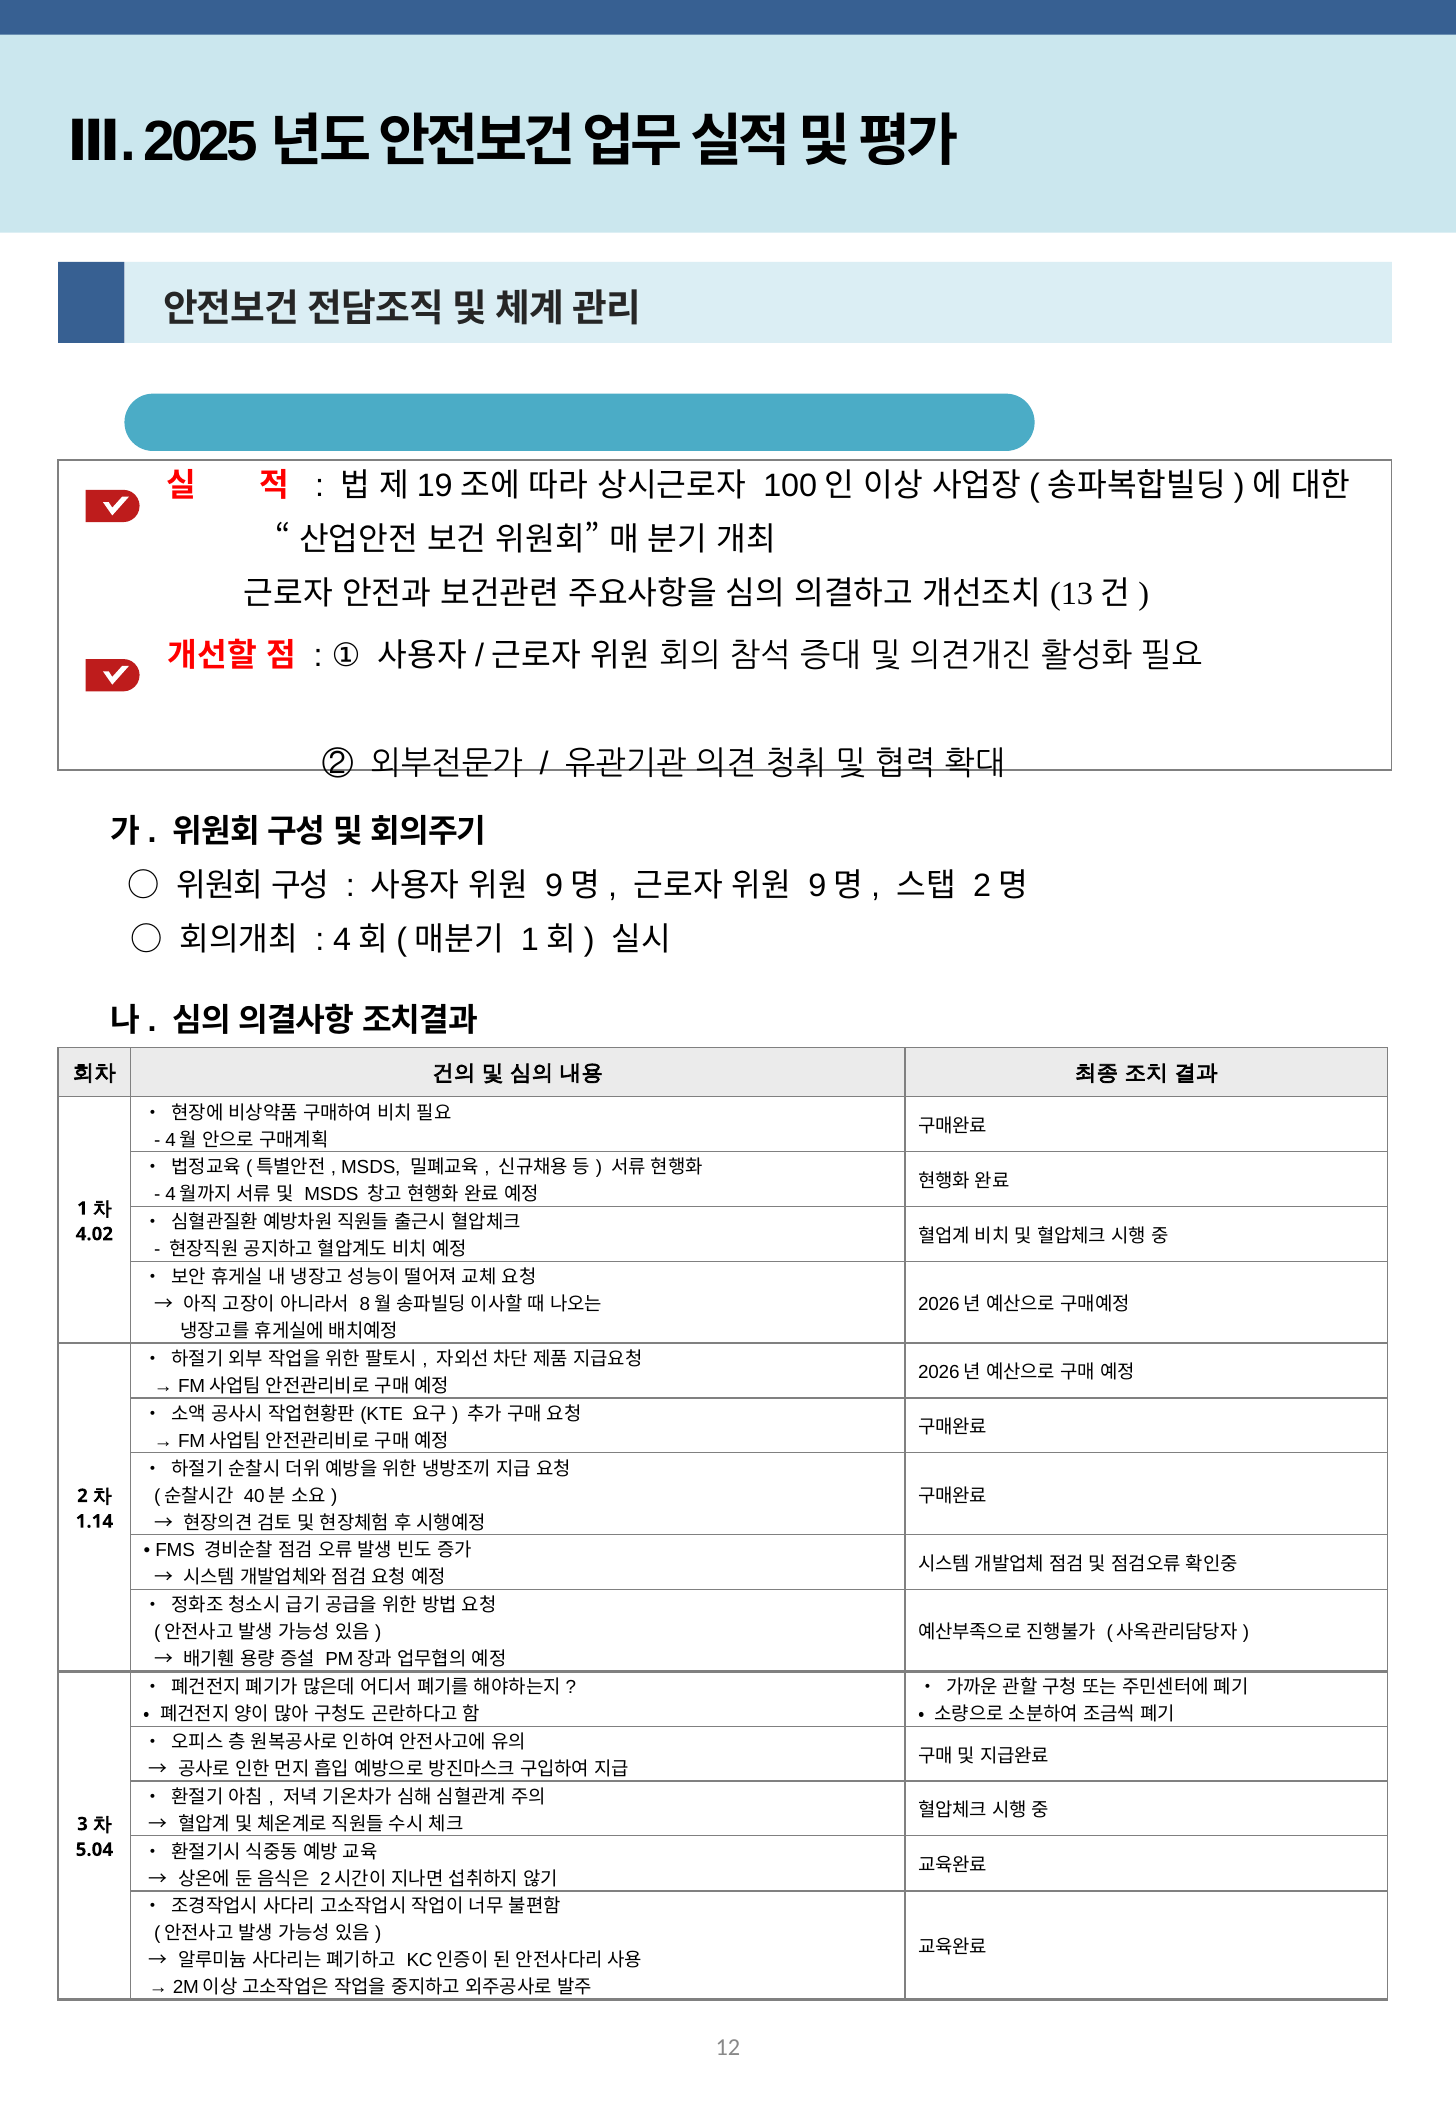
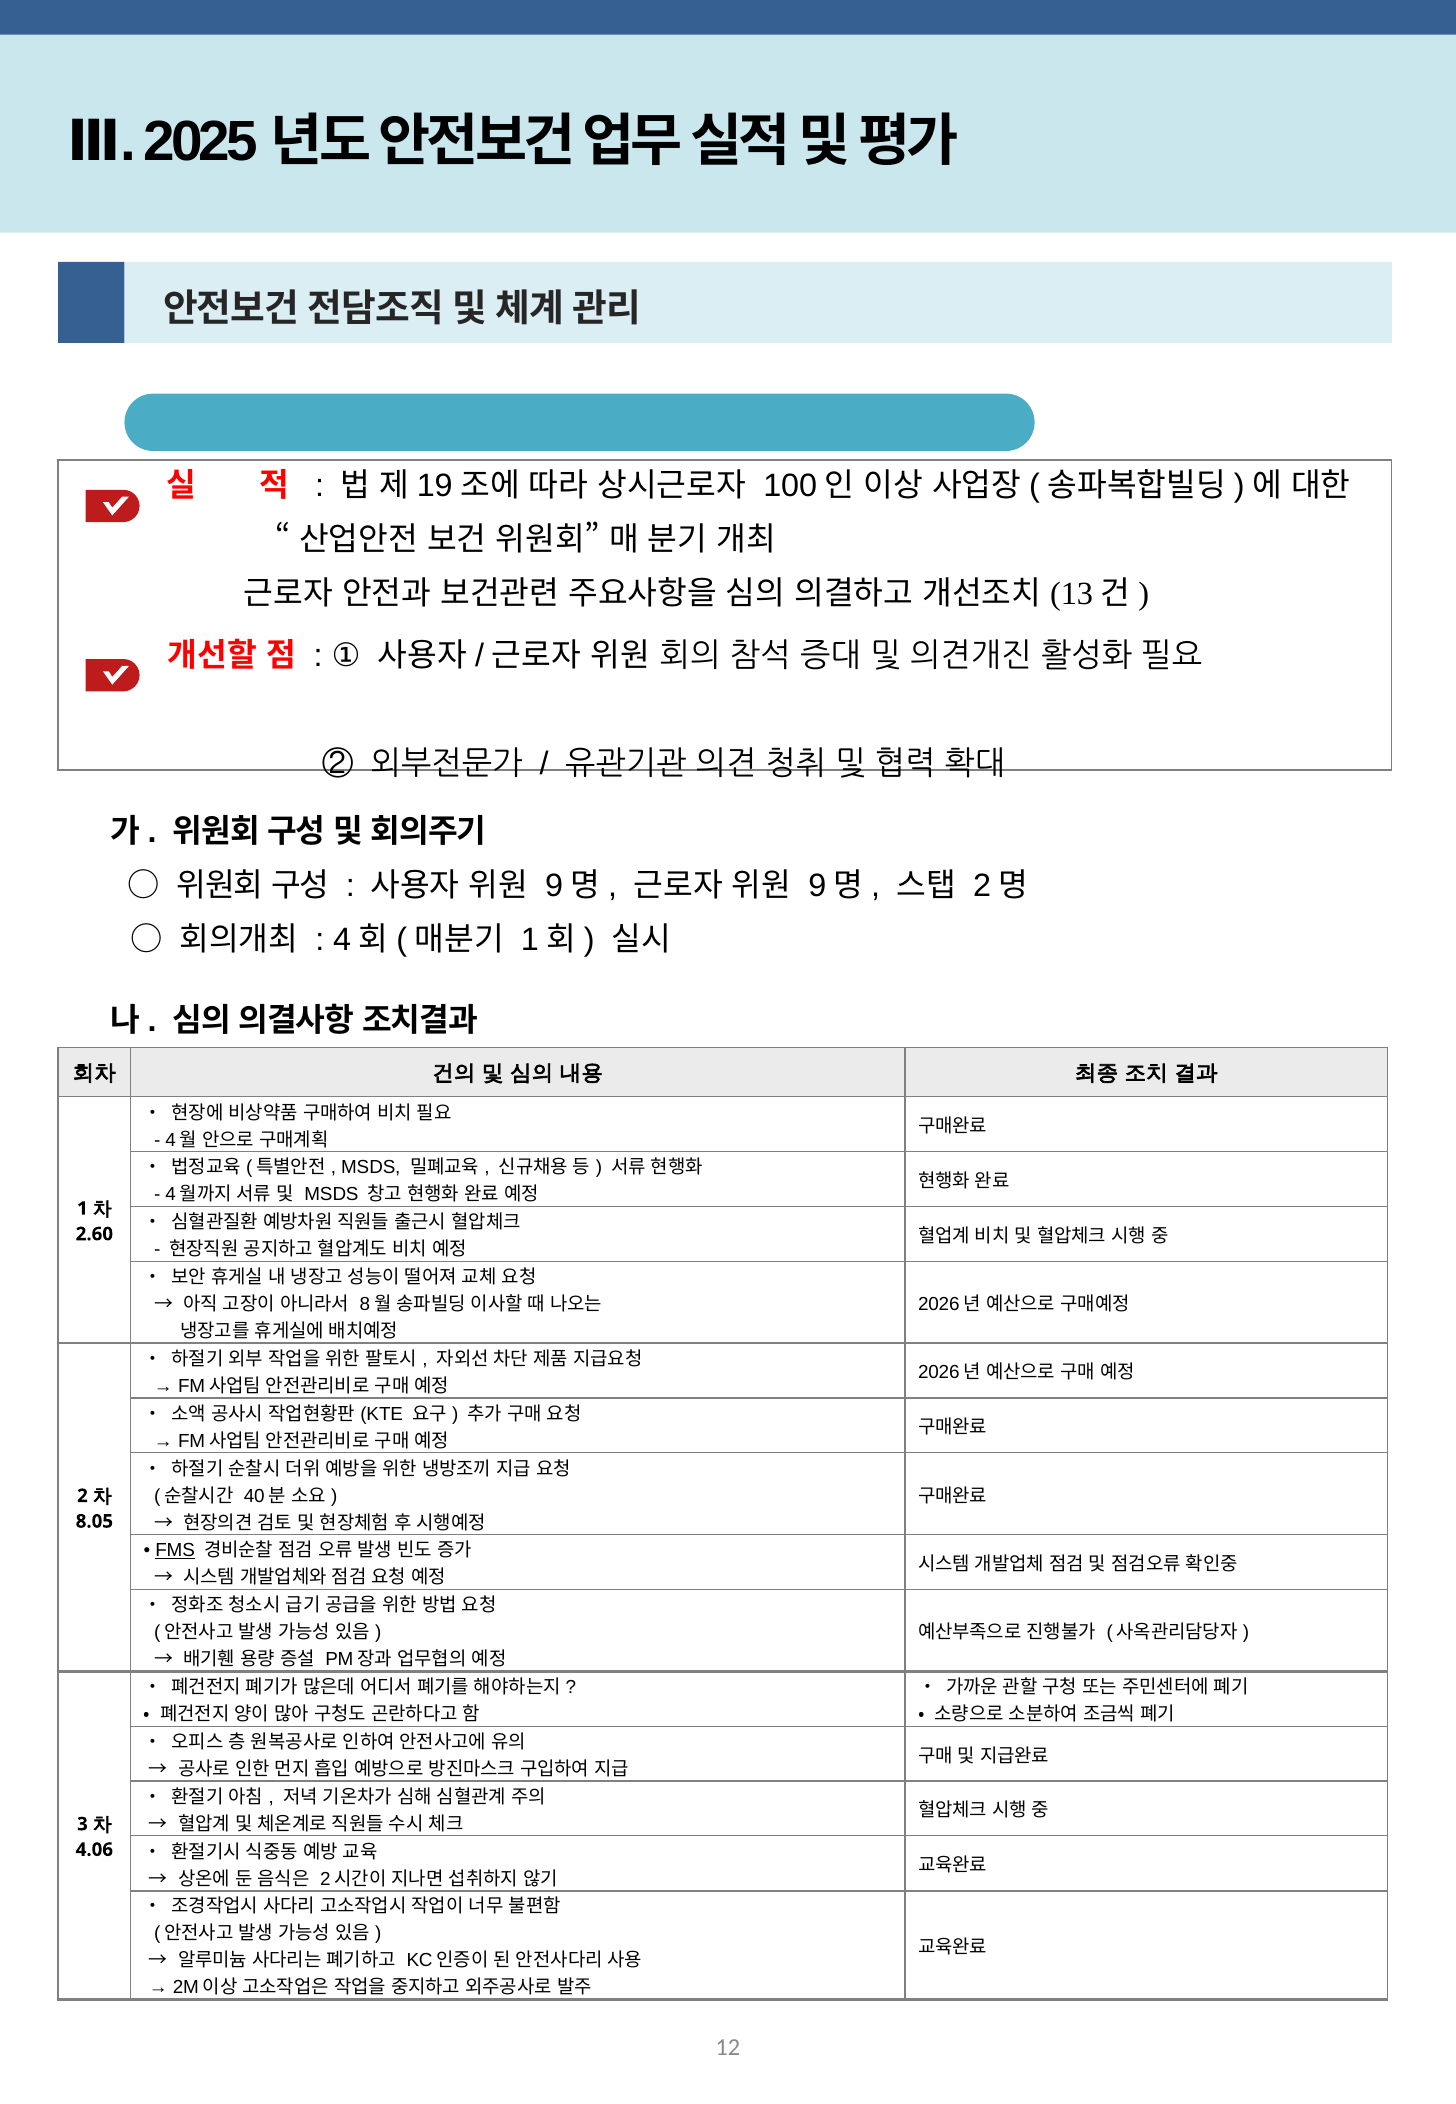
4.02: 4.02 -> 2.60
1.14: 1.14 -> 8.05
FMS underline: none -> present
5.04: 5.04 -> 4.06
